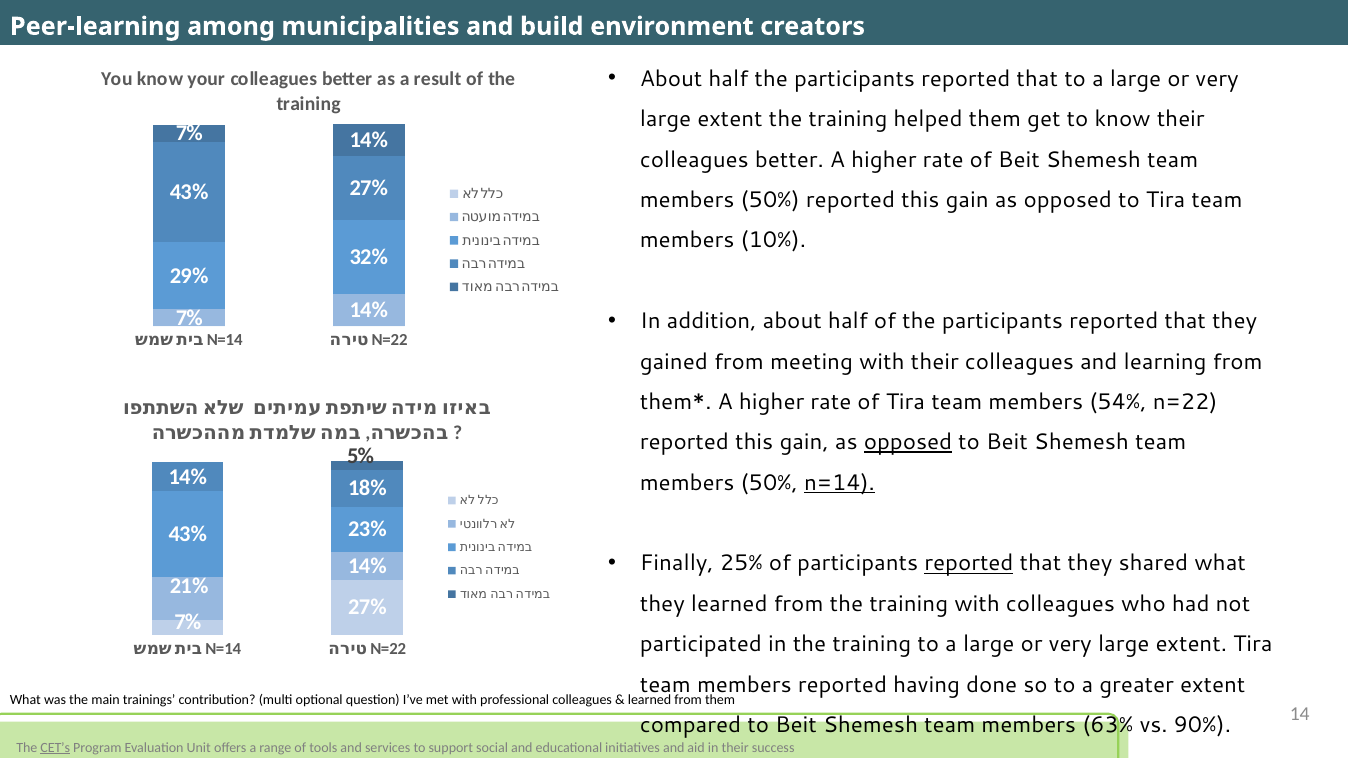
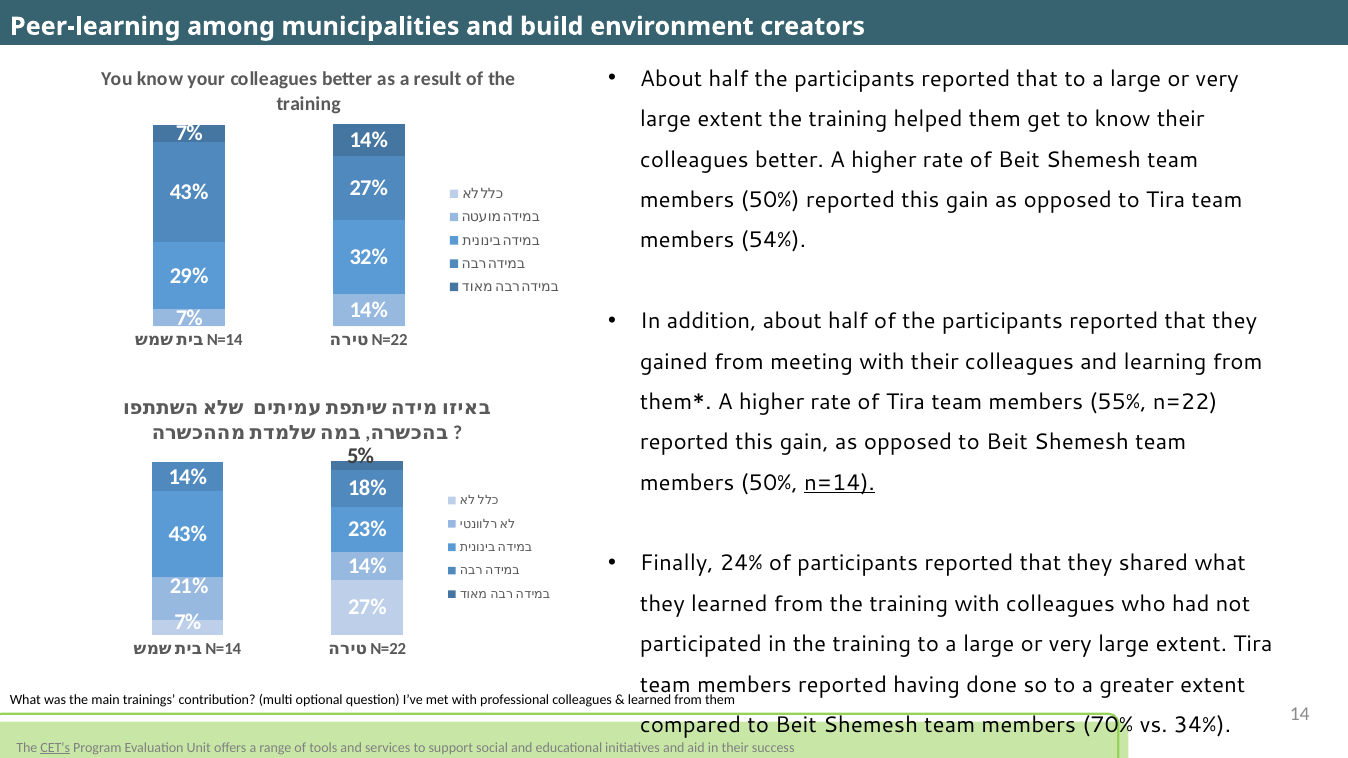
10%: 10% -> 54%
54%: 54% -> 55%
opposed at (908, 443) underline: present -> none
25%: 25% -> 24%
reported at (969, 564) underline: present -> none
63%: 63% -> 70%
90%: 90% -> 34%
